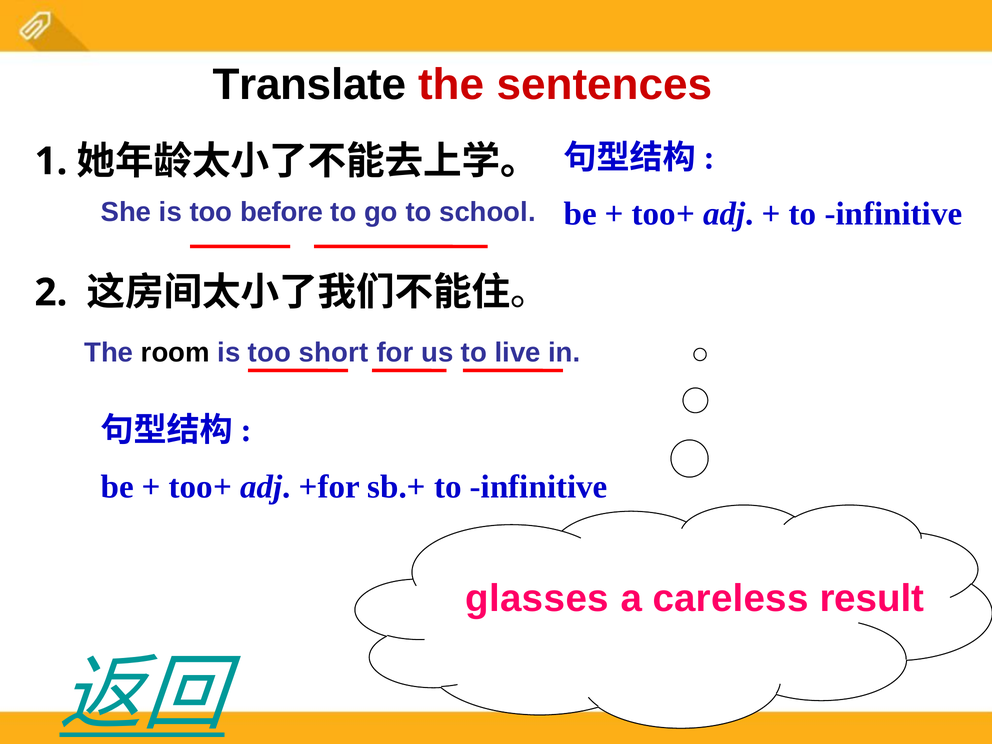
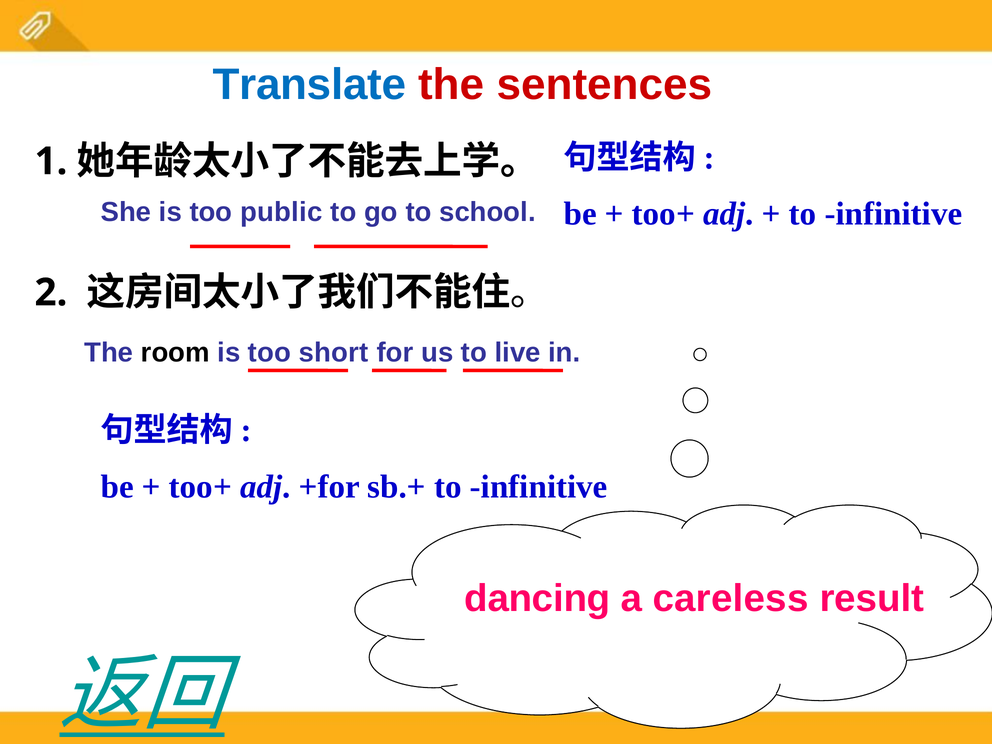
Translate colour: black -> blue
before: before -> public
glasses: glasses -> dancing
